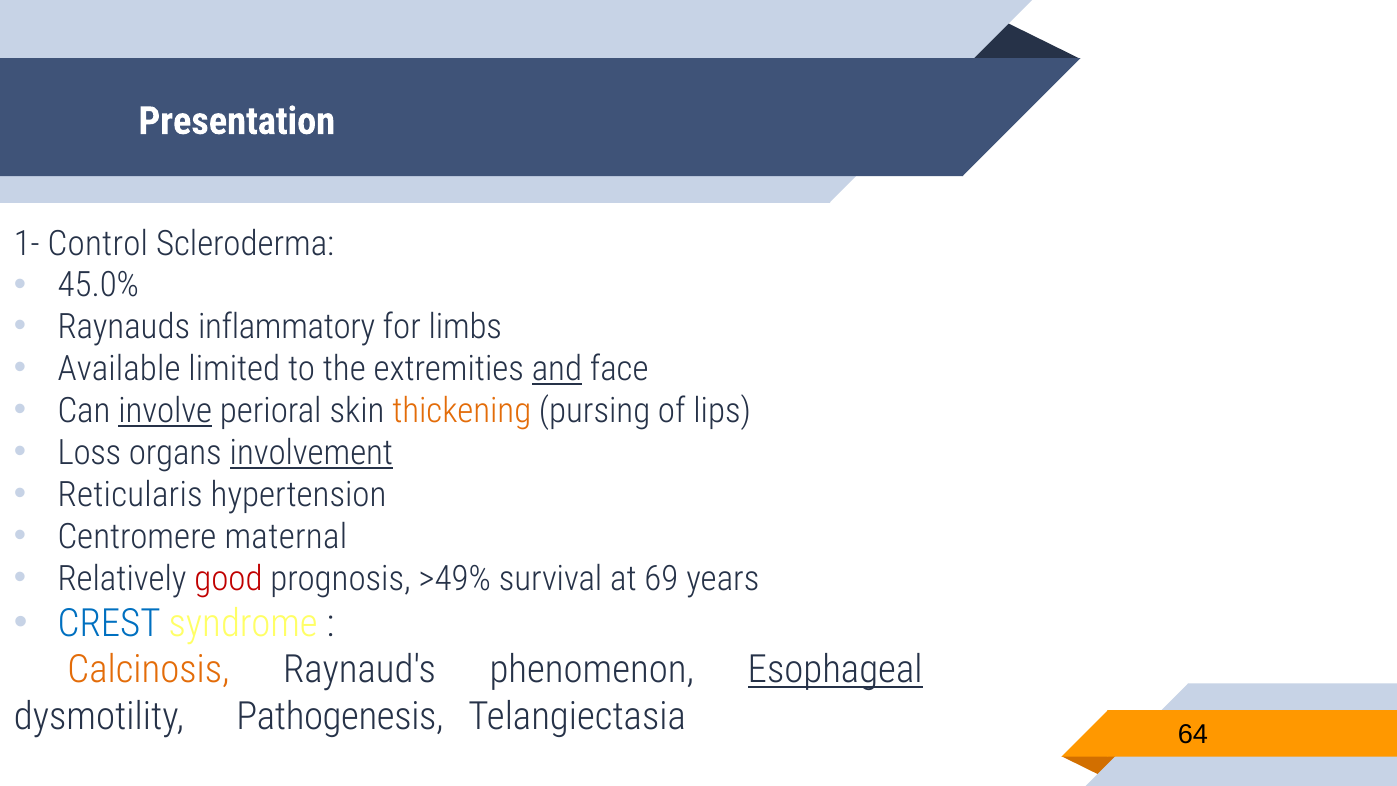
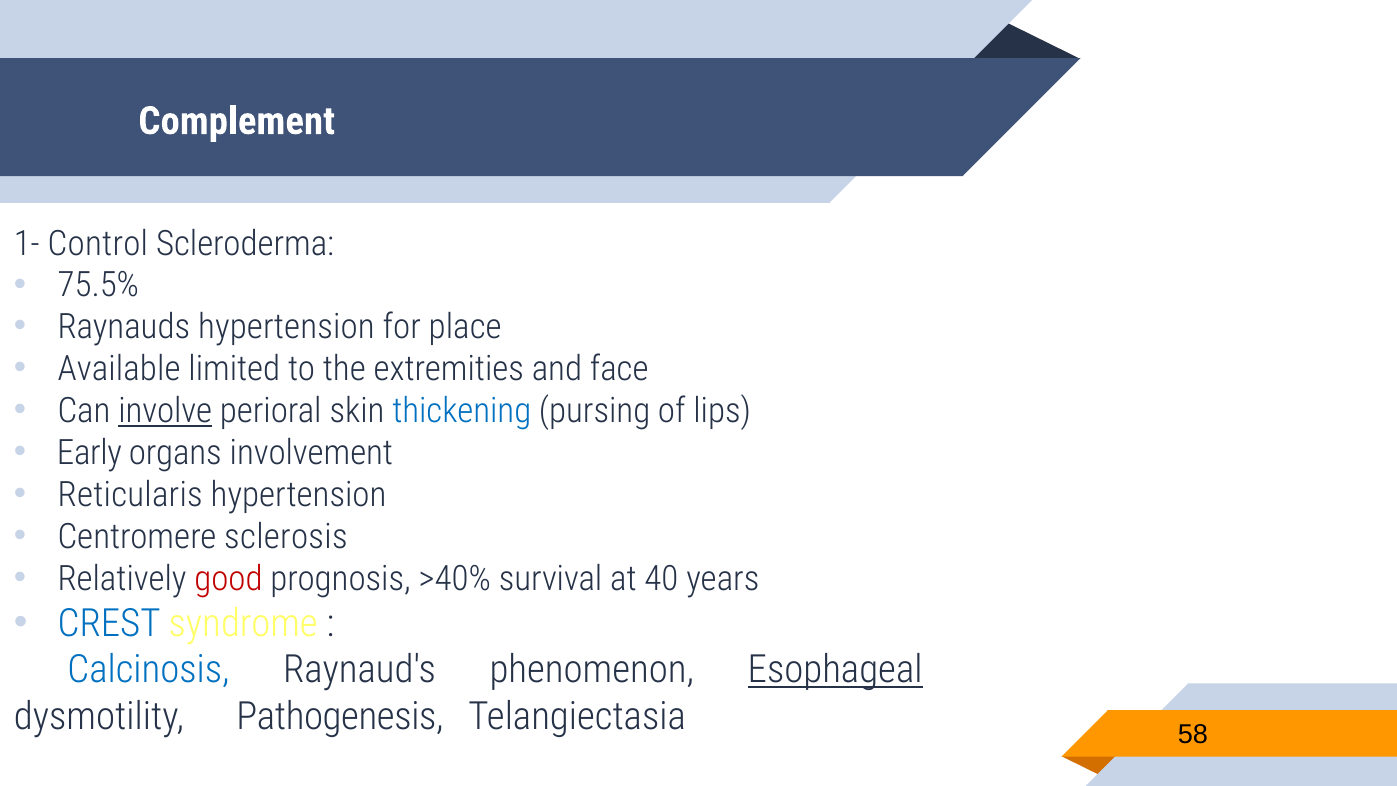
Presentation: Presentation -> Complement
45.0%: 45.0% -> 75.5%
Raynauds inflammatory: inflammatory -> hypertension
limbs: limbs -> place
and underline: present -> none
thickening colour: orange -> blue
Loss: Loss -> Early
involvement underline: present -> none
maternal: maternal -> sclerosis
>49%: >49% -> >40%
69: 69 -> 40
Calcinosis colour: orange -> blue
64: 64 -> 58
